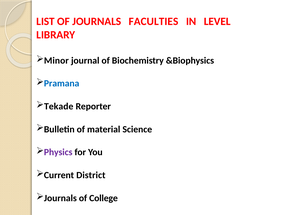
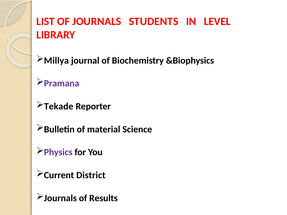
FACULTIES: FACULTIES -> STUDENTS
Minor: Minor -> Millya
Pramana colour: blue -> purple
College: College -> Results
